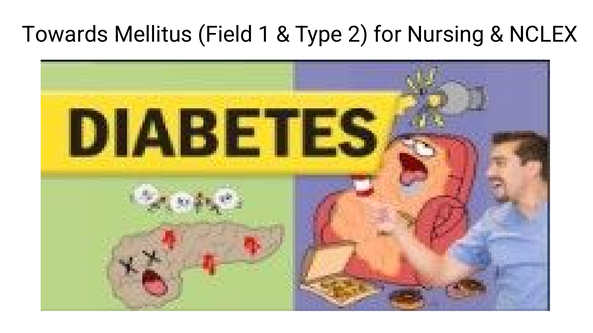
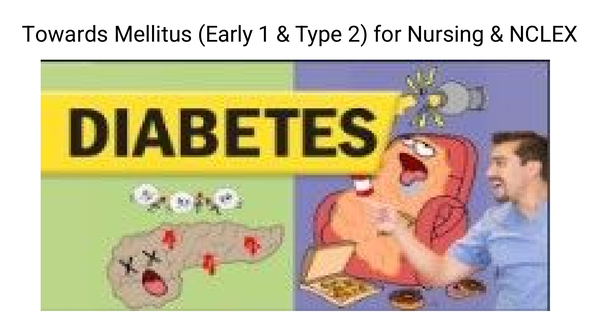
Field: Field -> Early
